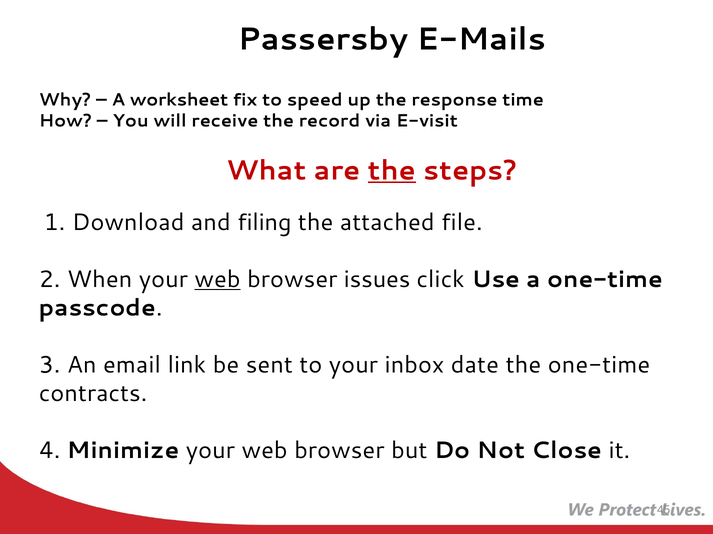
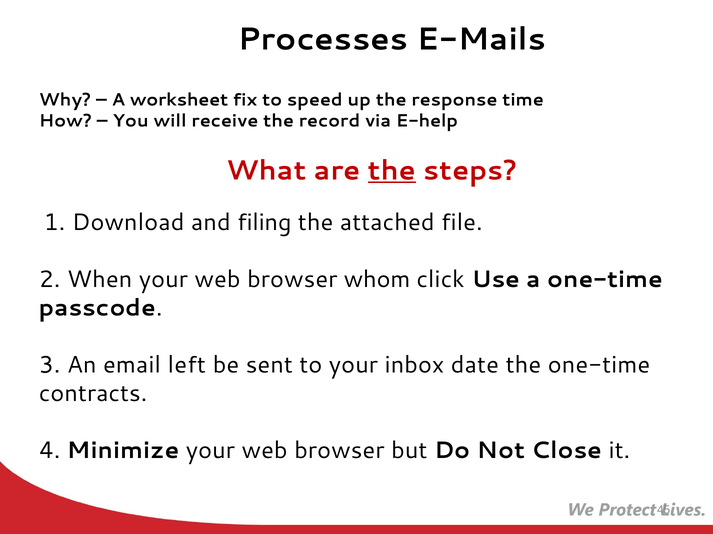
Passersby: Passersby -> Processes
E-visit: E-visit -> E-help
web at (217, 280) underline: present -> none
issues: issues -> whom
link: link -> left
